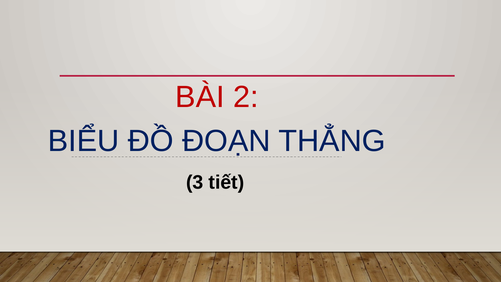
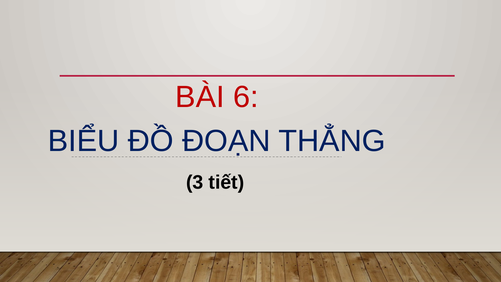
2: 2 -> 6
